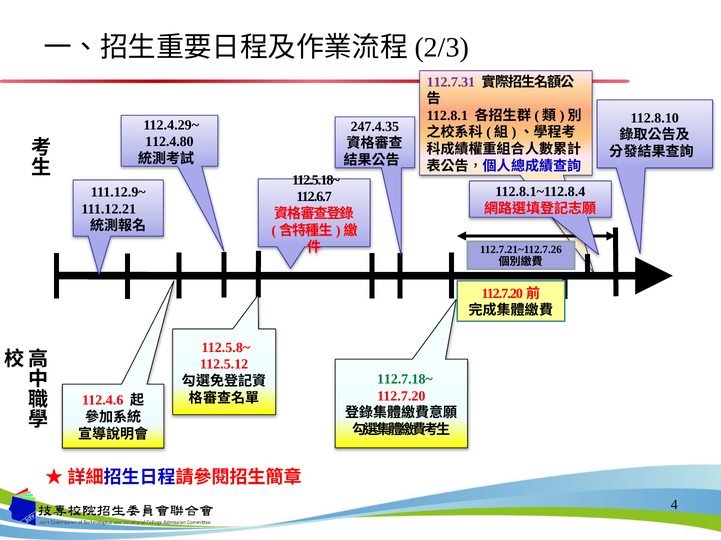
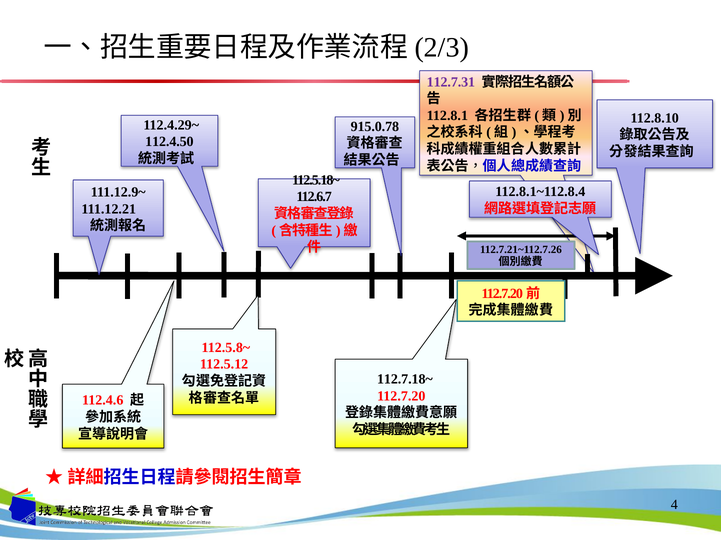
247.4.35: 247.4.35 -> 915.0.78
112.4.80: 112.4.80 -> 112.4.50
112.7.18~ colour: green -> black
